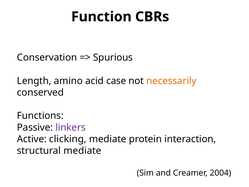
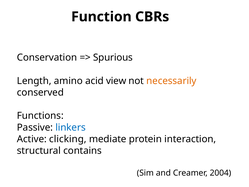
case: case -> view
linkers colour: purple -> blue
structural mediate: mediate -> contains
